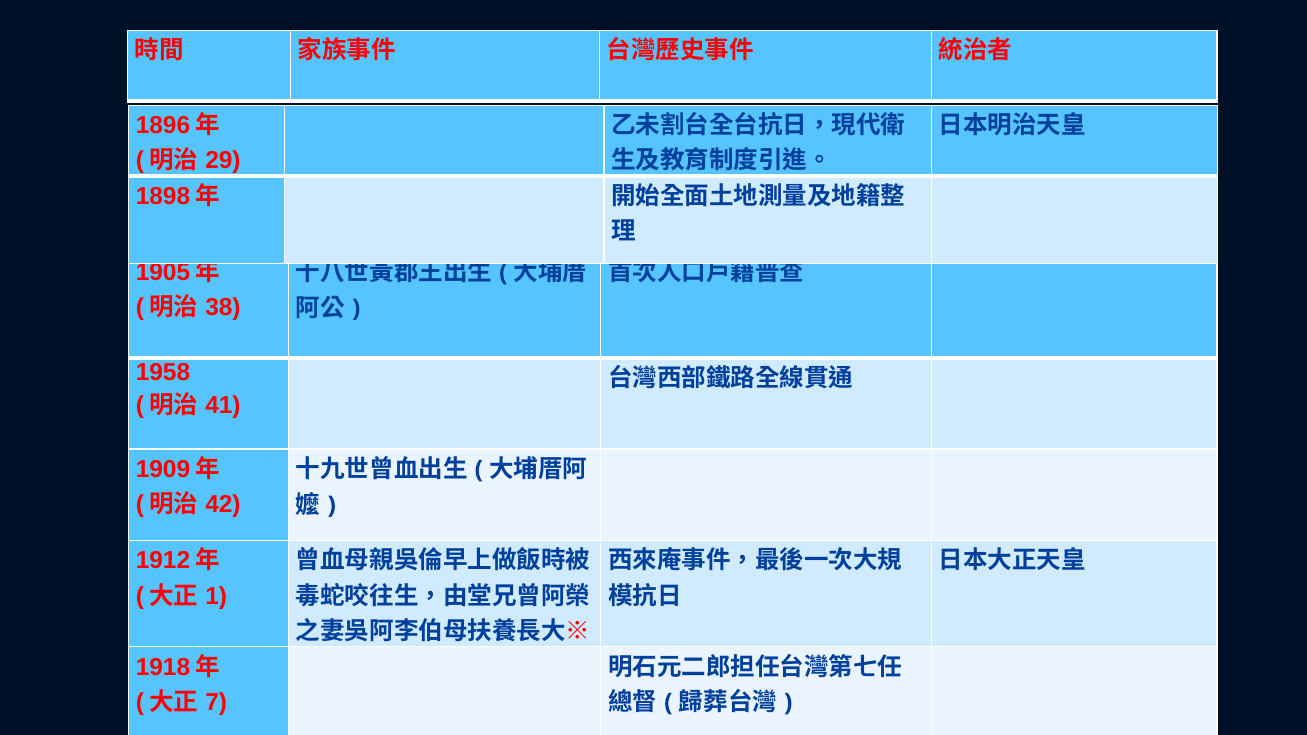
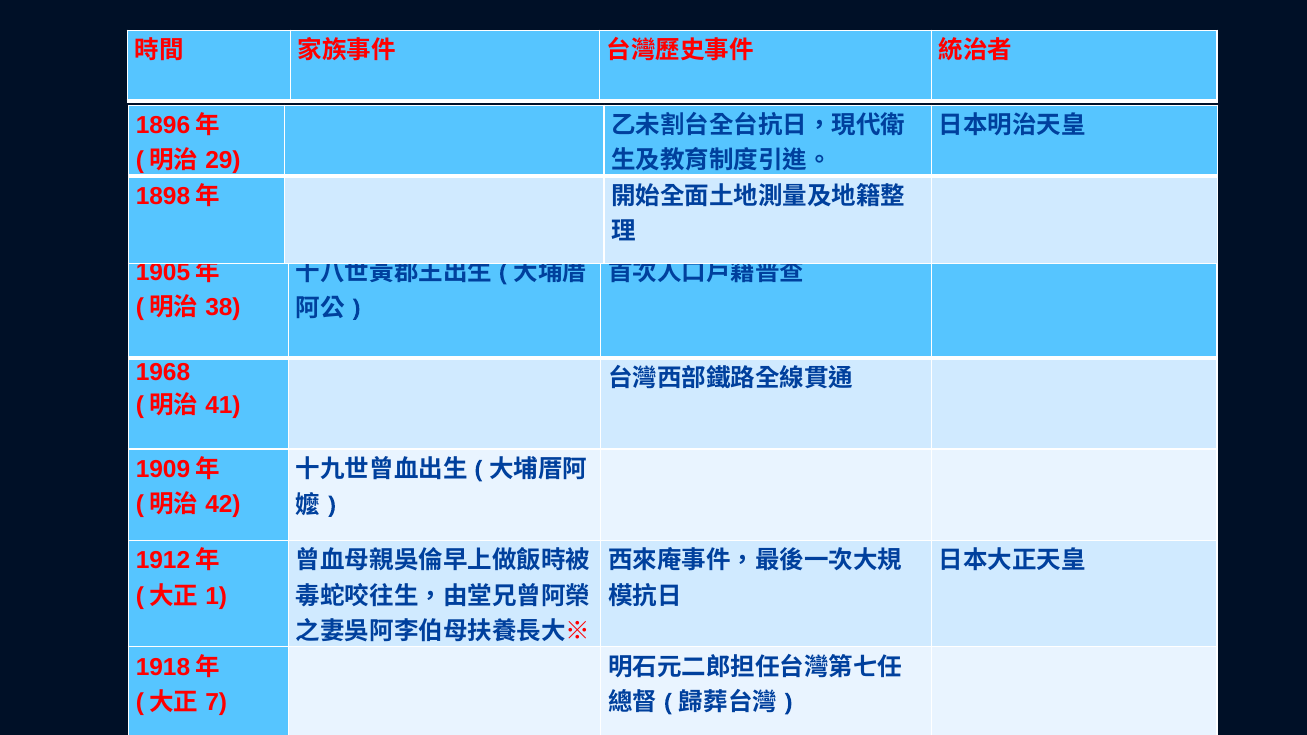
1958: 1958 -> 1968
